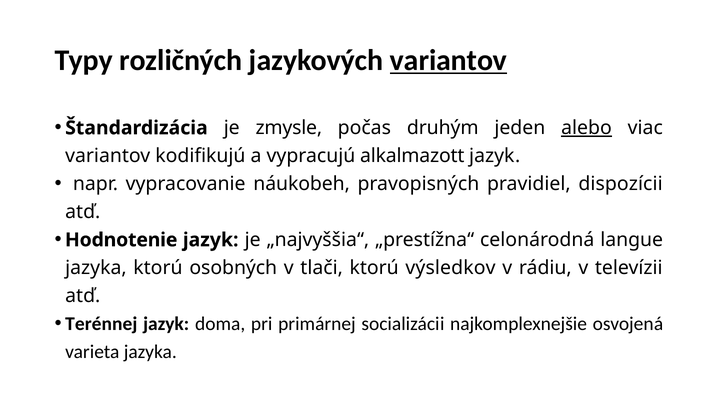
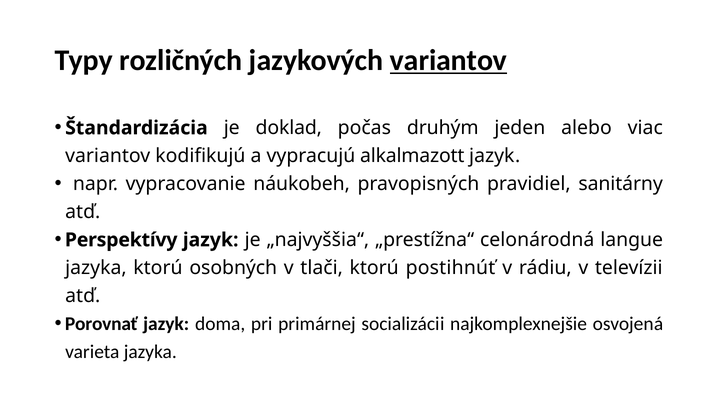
zmysle: zmysle -> doklad
alebo underline: present -> none
dispozícii: dispozícii -> sanitárny
Hodnotenie: Hodnotenie -> Perspektívy
výsledkov: výsledkov -> postihnúť
Terénnej: Terénnej -> Porovnať
